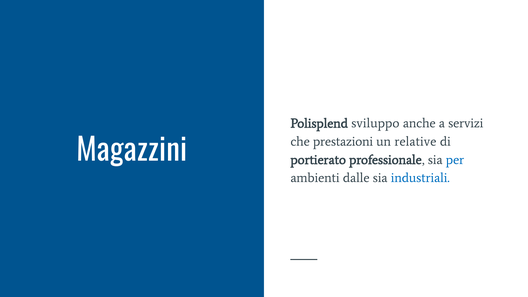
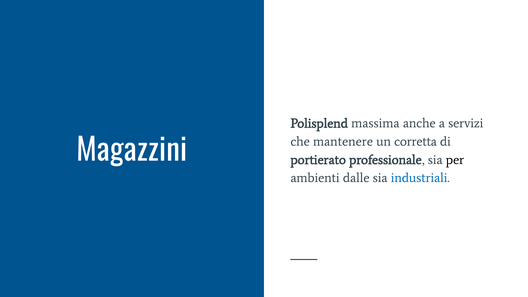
sviluppo: sviluppo -> massima
prestazioni: prestazioni -> mantenere
relative: relative -> corretta
per colour: blue -> black
